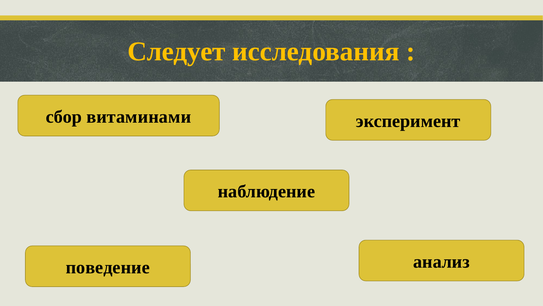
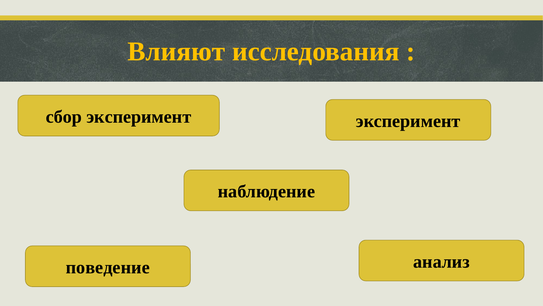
Следует: Следует -> Влияют
сбор витаминами: витаминами -> эксперимент
